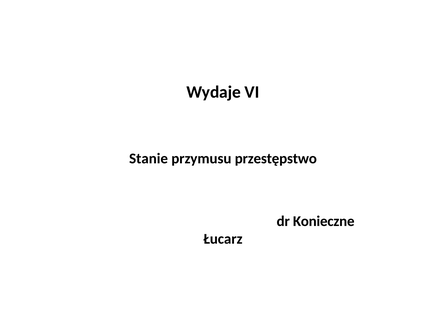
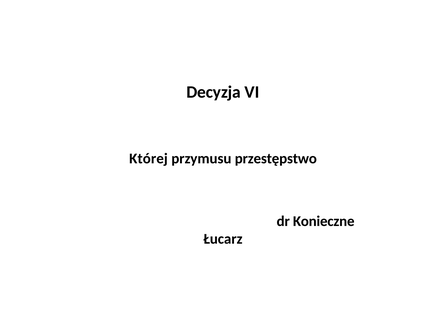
Wydaje: Wydaje -> Decyzja
Stanie: Stanie -> Której
